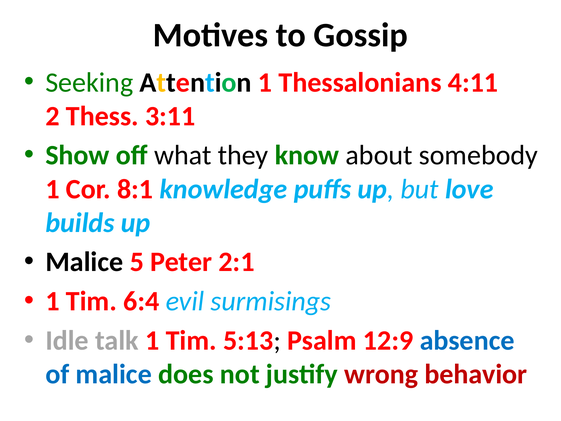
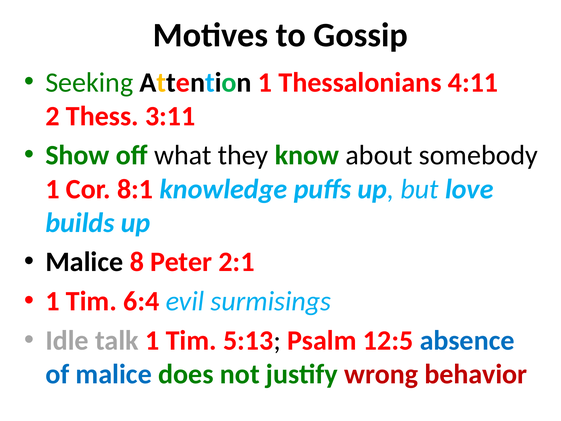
5: 5 -> 8
12:9: 12:9 -> 12:5
